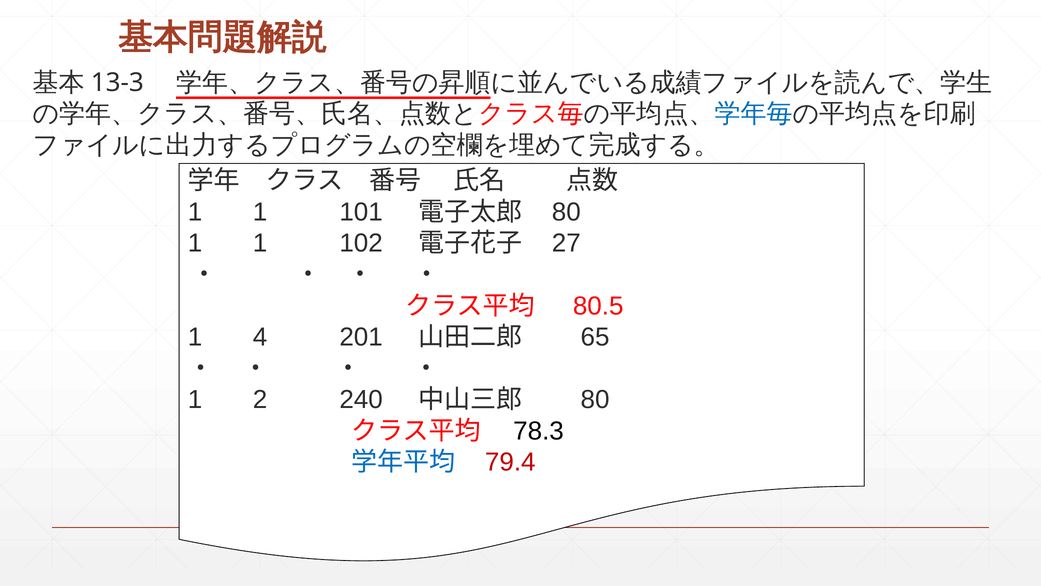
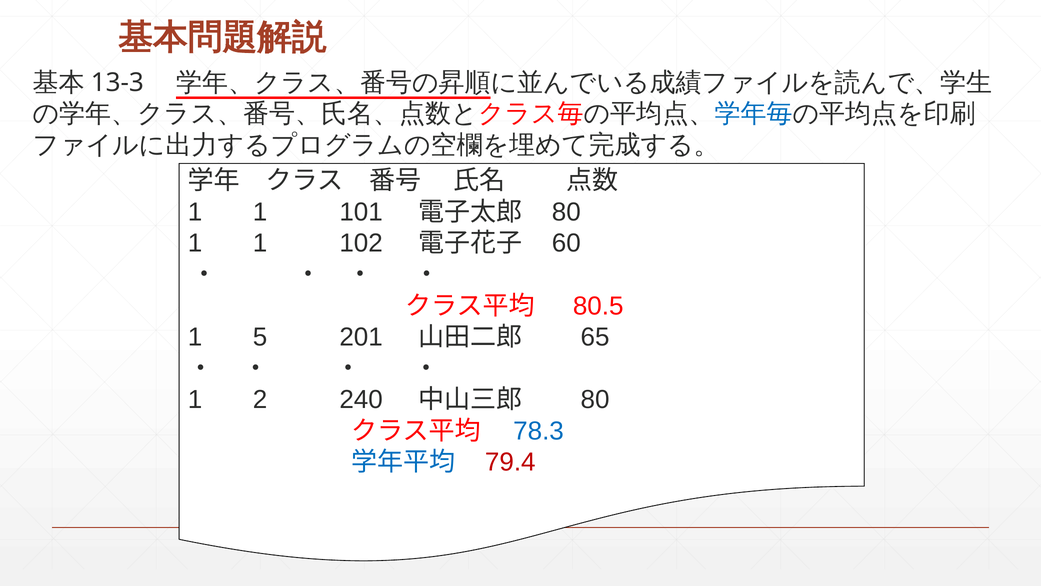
27: 27 -> 60
4: 4 -> 5
78.3 colour: black -> blue
